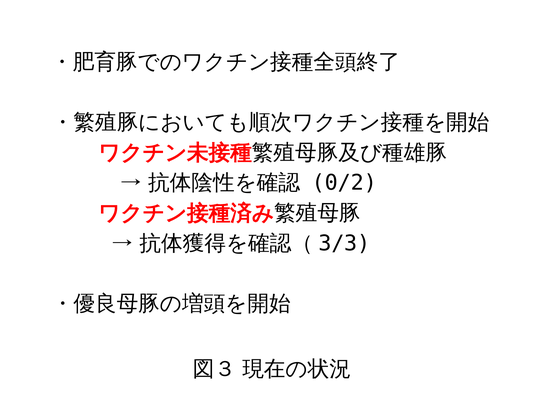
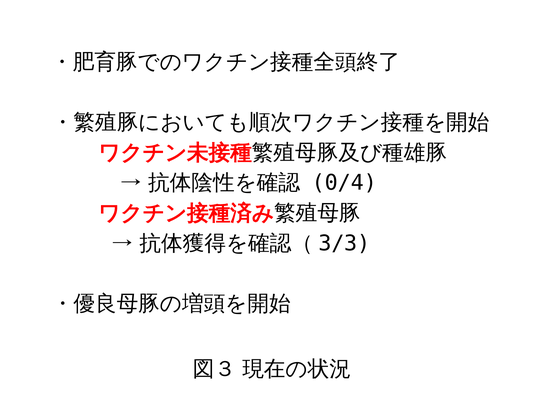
0/2: 0/2 -> 0/4
